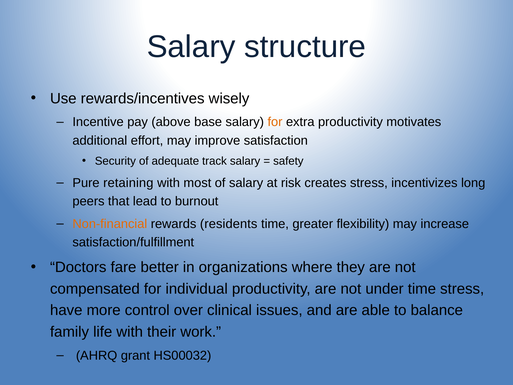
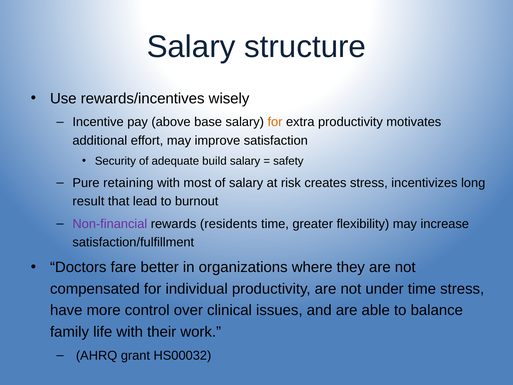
track: track -> build
peers: peers -> result
Non-financial colour: orange -> purple
